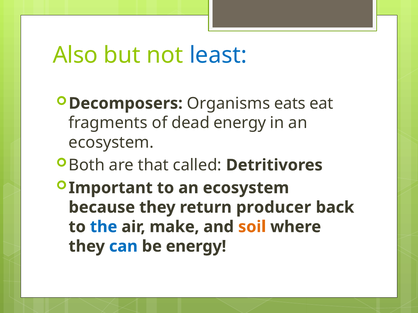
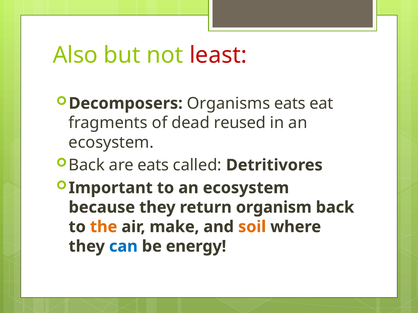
least colour: blue -> red
dead energy: energy -> reused
Both at (87, 165): Both -> Back
are that: that -> eats
producer: producer -> organism
the colour: blue -> orange
